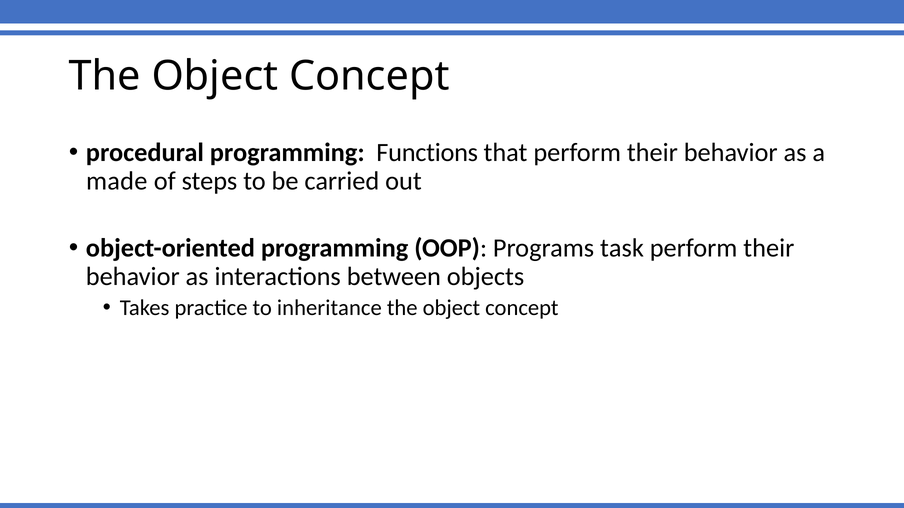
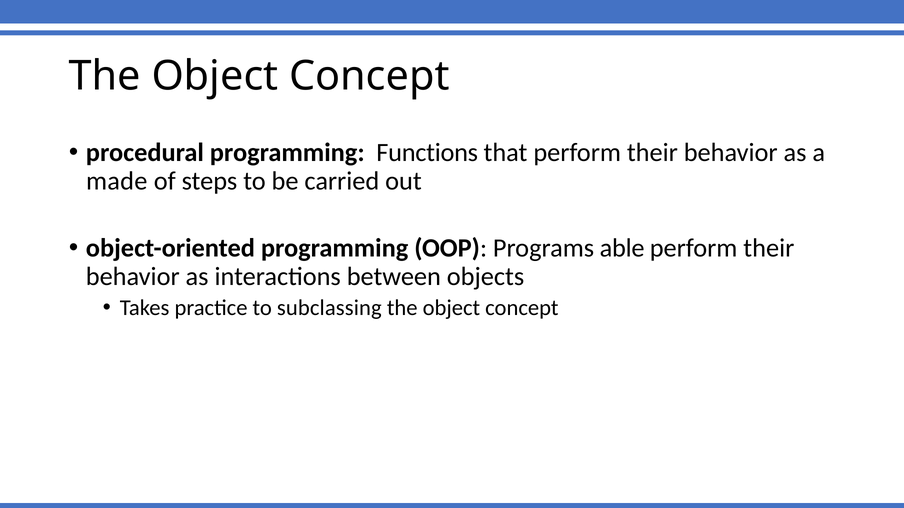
task: task -> able
inheritance: inheritance -> subclassing
